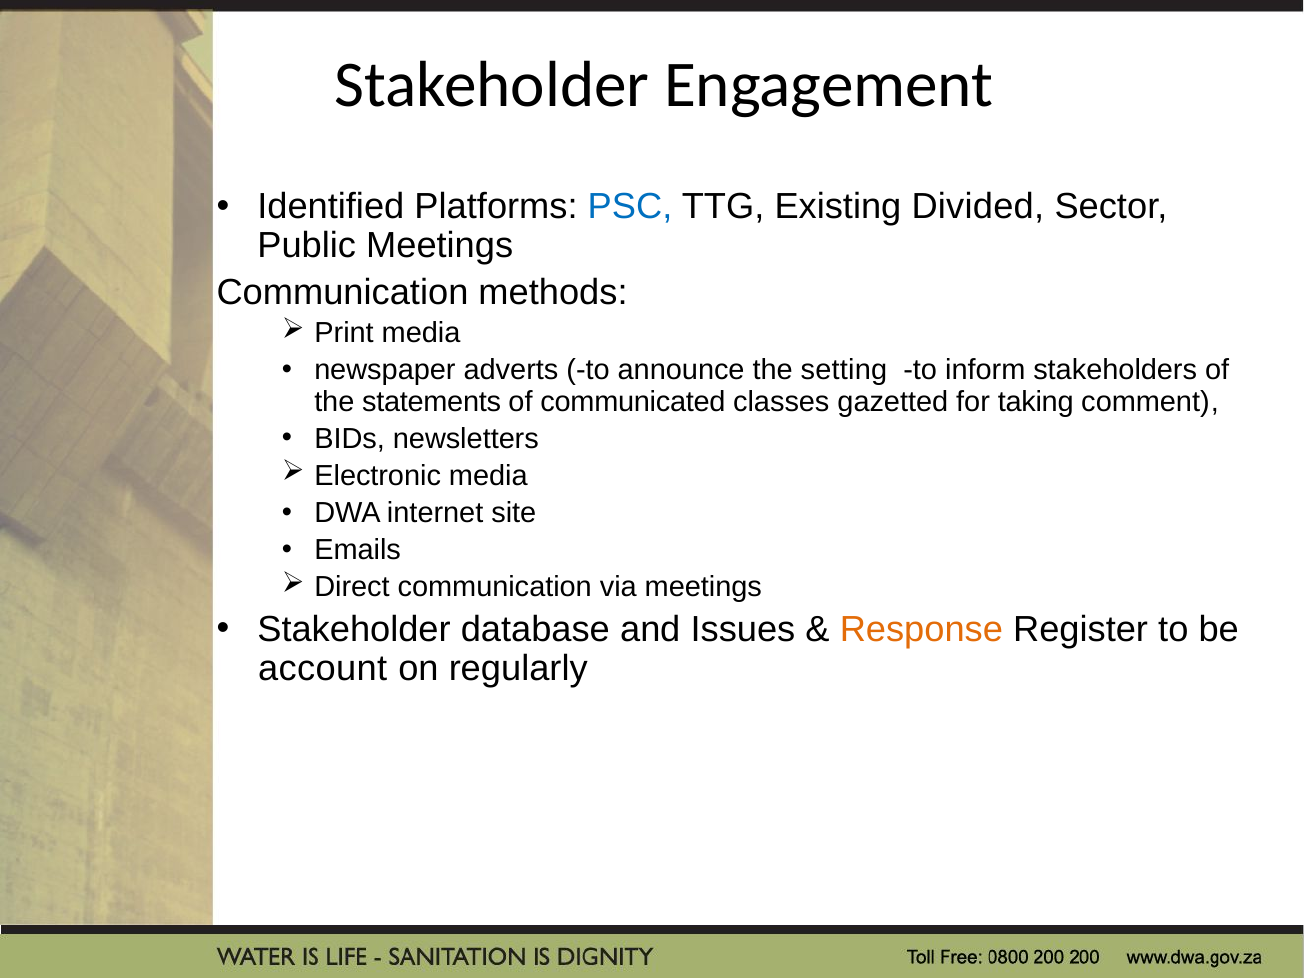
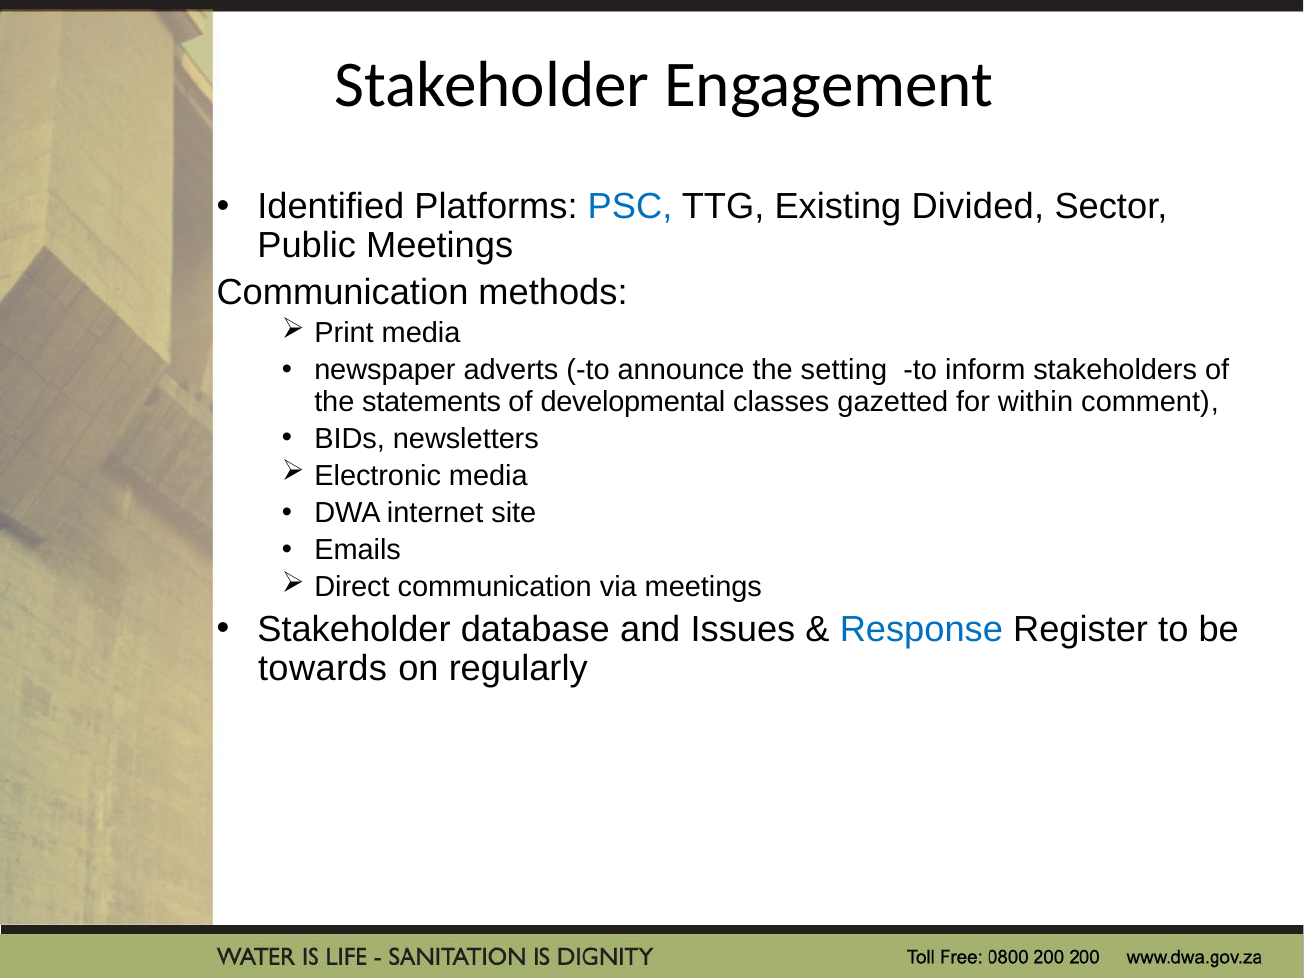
communicated: communicated -> developmental
taking: taking -> within
Response colour: orange -> blue
account: account -> towards
